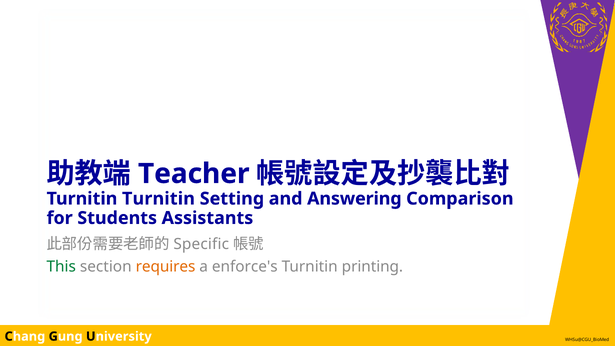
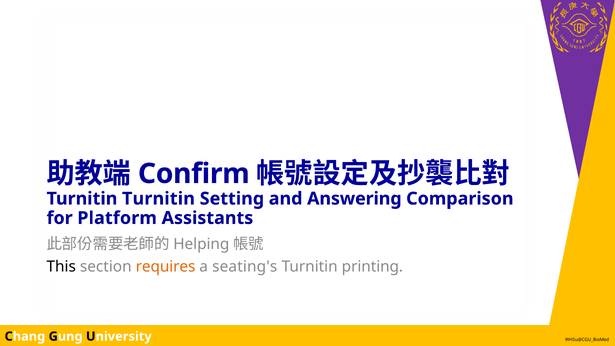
Teacher: Teacher -> Confirm
Students: Students -> Platform
Specific: Specific -> Helping
This colour: green -> black
enforce's: enforce's -> seating's
